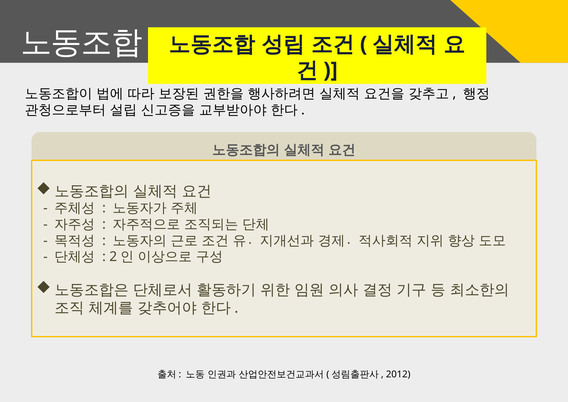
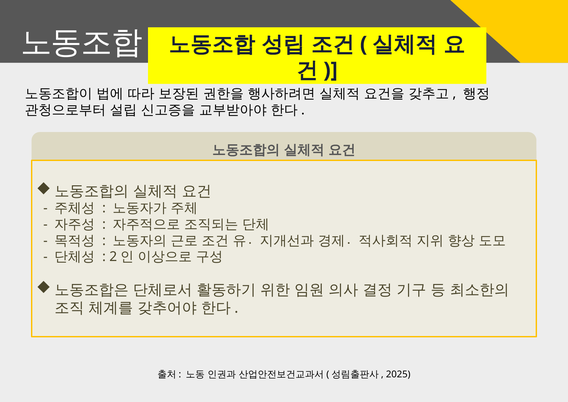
2012: 2012 -> 2025
